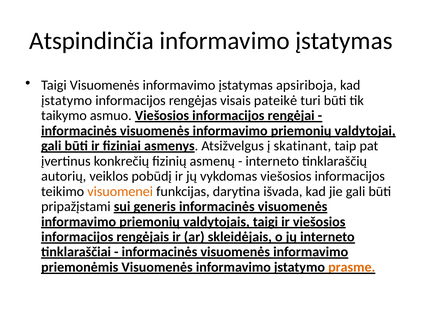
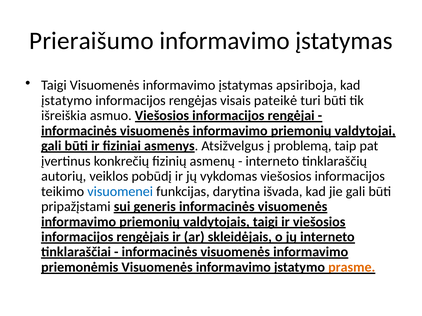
Atspindinčia: Atspindinčia -> Prieraišumo
taikymo: taikymo -> išreiškia
skatinant: skatinant -> problemą
visuomenei colour: orange -> blue
